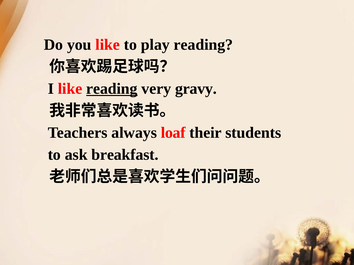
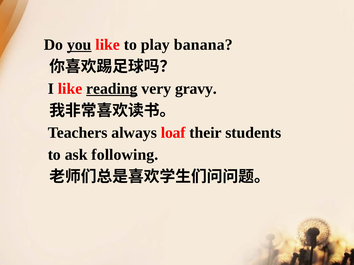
you underline: none -> present
play reading: reading -> banana
breakfast: breakfast -> following
